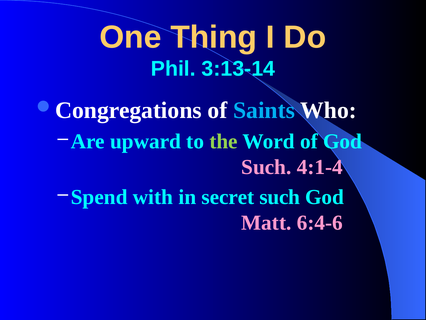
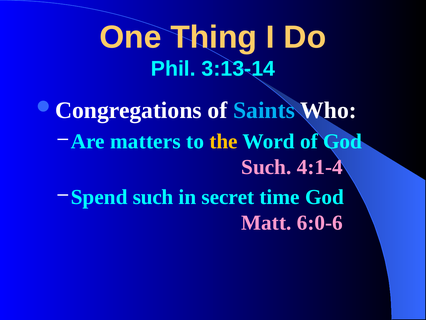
upward: upward -> matters
the colour: light green -> yellow
Spend with: with -> such
secret such: such -> time
6:4-6: 6:4-6 -> 6:0-6
